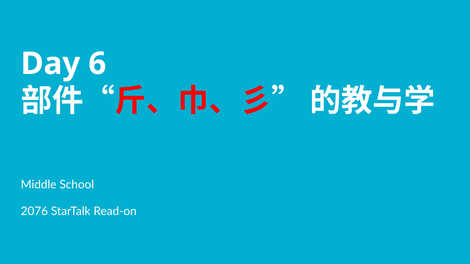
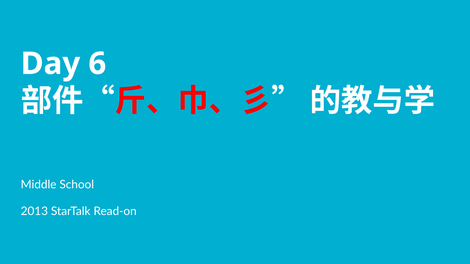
2076: 2076 -> 2013
